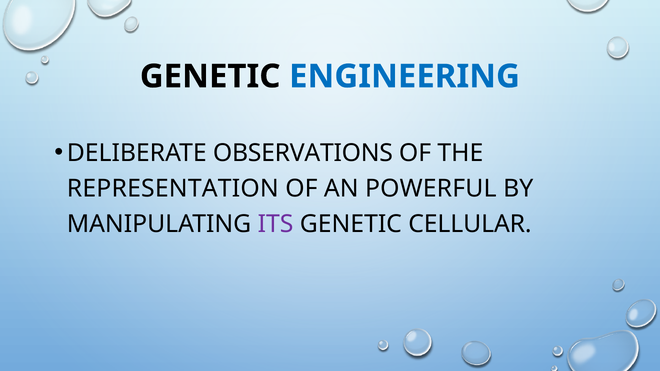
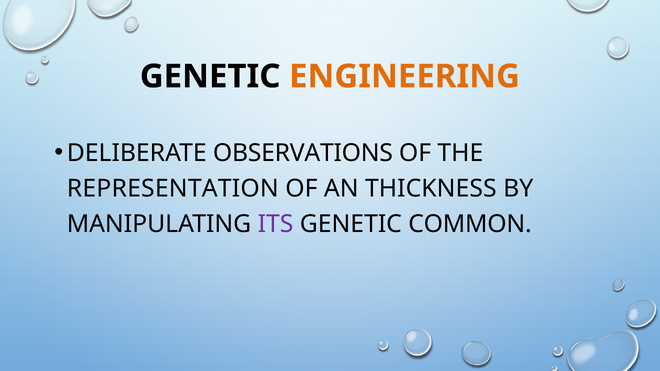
ENGINEERING colour: blue -> orange
POWERFUL: POWERFUL -> THICKNESS
CELLULAR: CELLULAR -> COMMON
